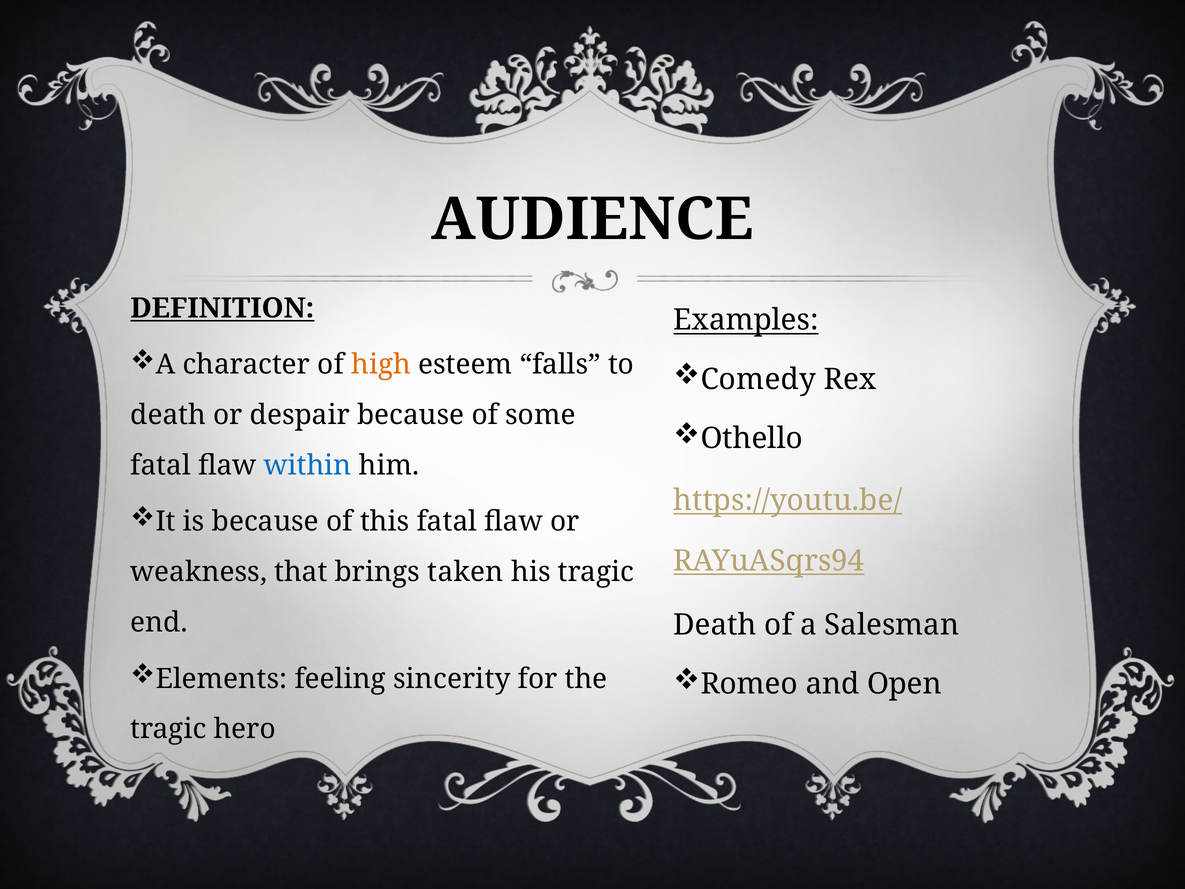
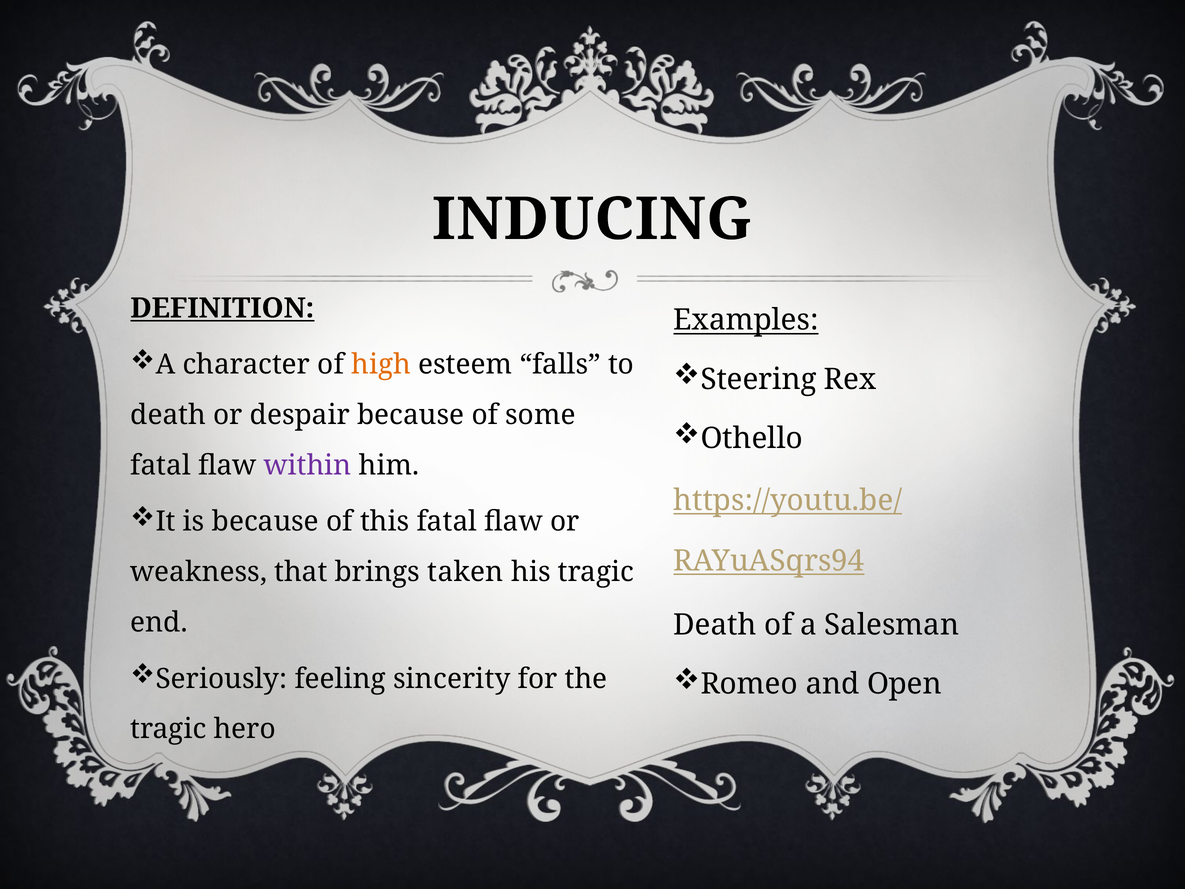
AUDIENCE: AUDIENCE -> INDUCING
Comedy: Comedy -> Steering
within colour: blue -> purple
Elements: Elements -> Seriously
